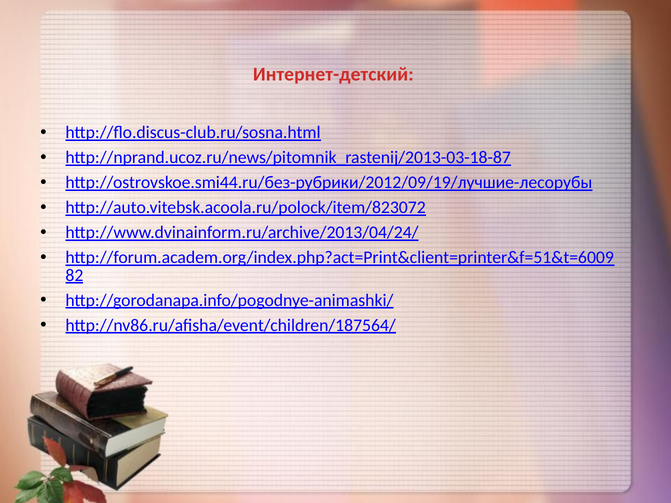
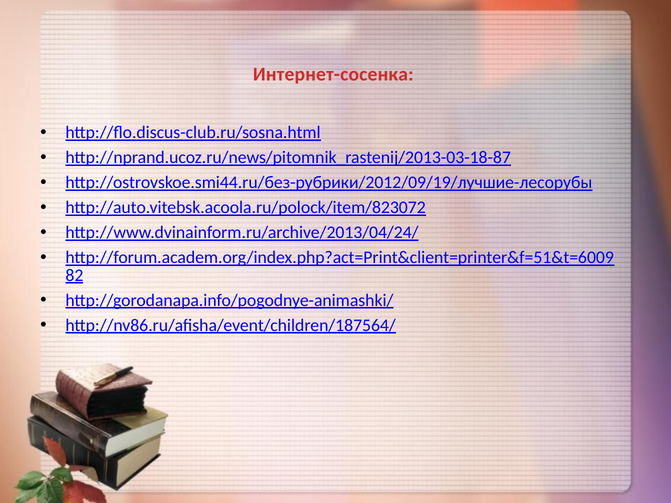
Интернет-детский: Интернет-детский -> Интернет-сосенка
